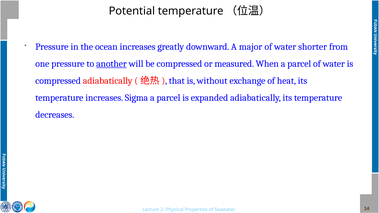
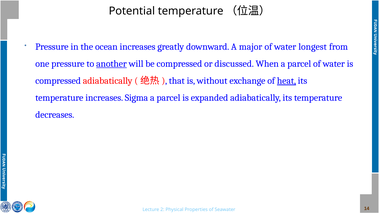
shorter: shorter -> longest
measured: measured -> discussed
heat underline: none -> present
